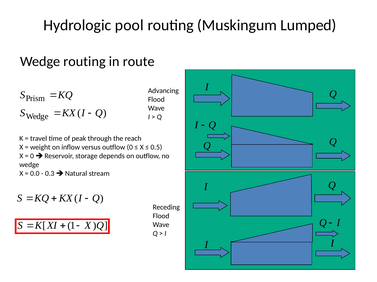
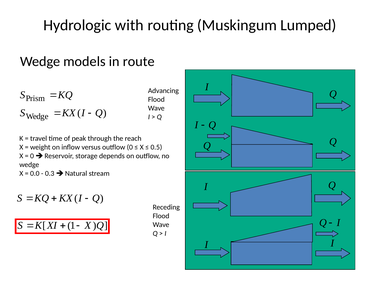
pool: pool -> with
Wedge routing: routing -> models
